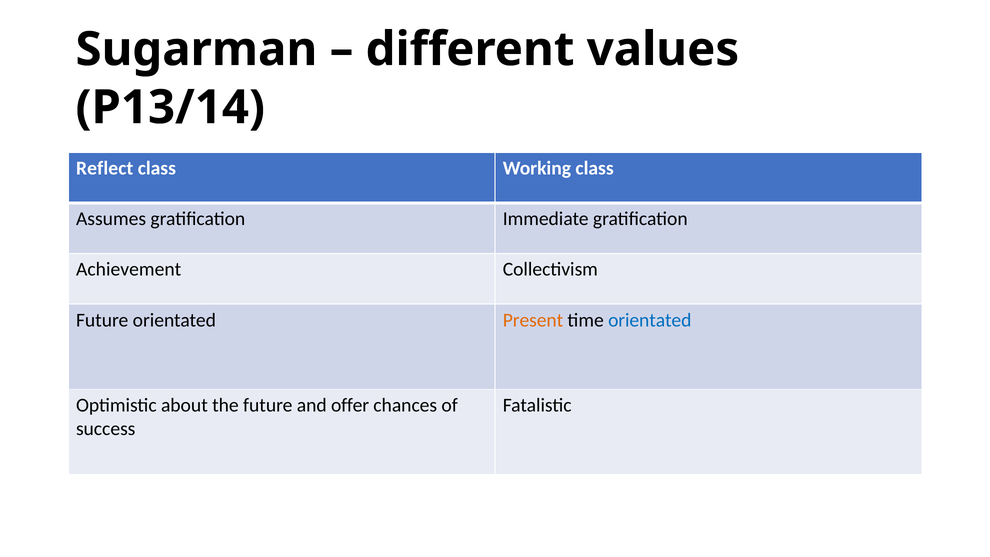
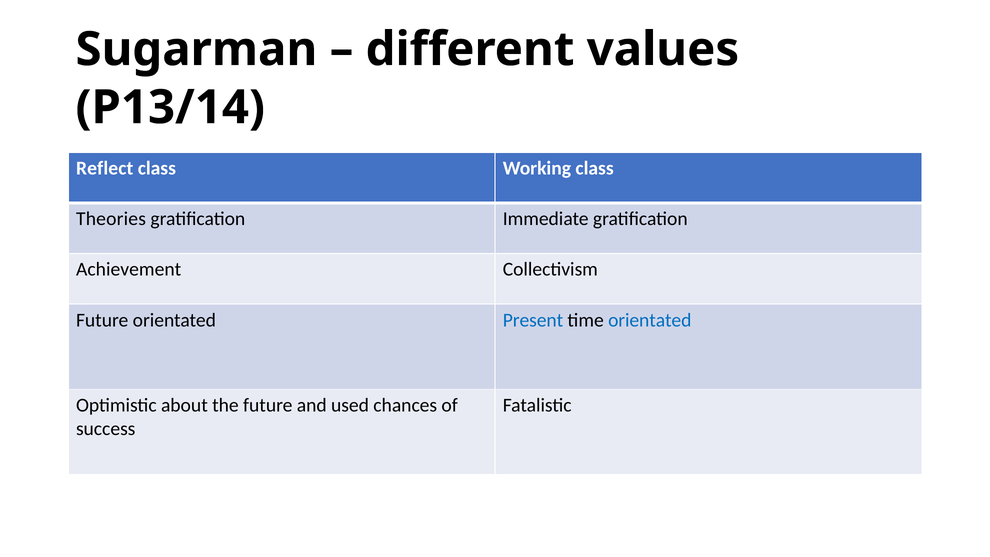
Assumes: Assumes -> Theories
Present colour: orange -> blue
offer: offer -> used
